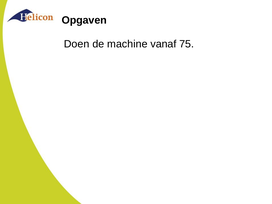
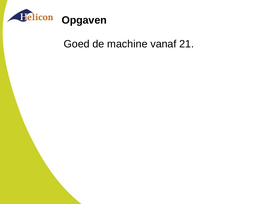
Doen: Doen -> Goed
75: 75 -> 21
